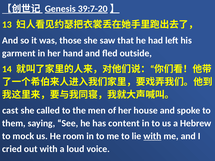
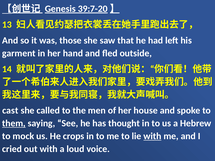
them underline: none -> present
content: content -> thought
room: room -> crops
